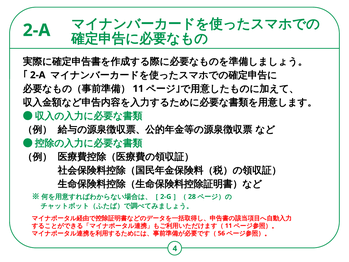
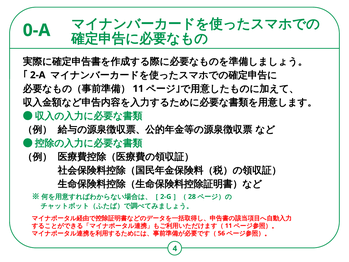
2-A at (37, 30): 2-A -> 0-A
